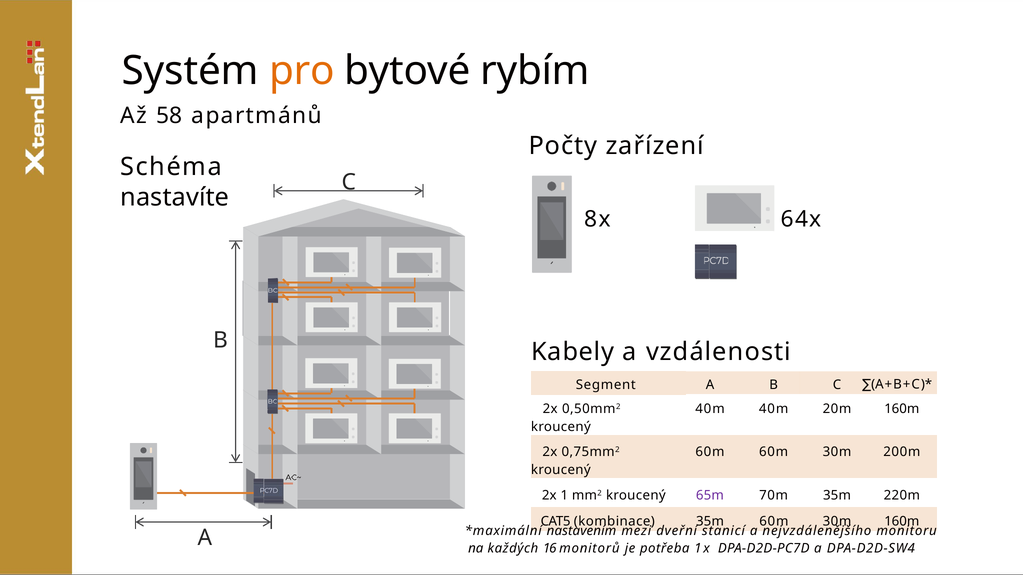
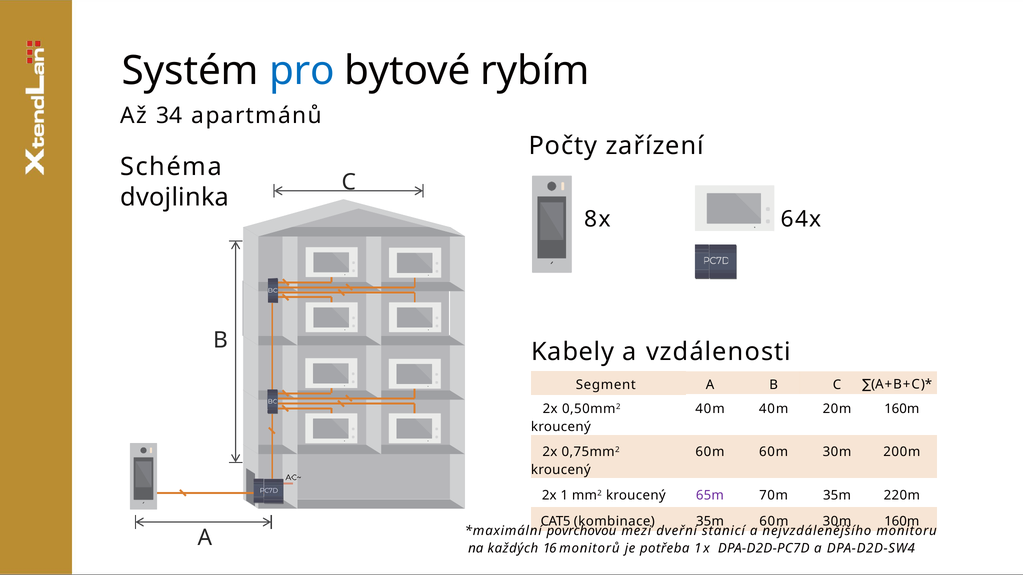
pro colour: orange -> blue
58: 58 -> 34
nastavíte: nastavíte -> dvojlinka
nastavením: nastavením -> povrchovou
